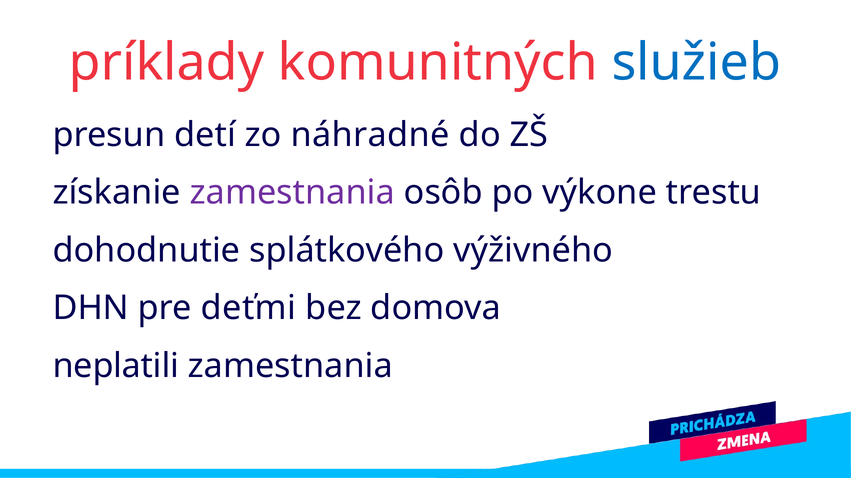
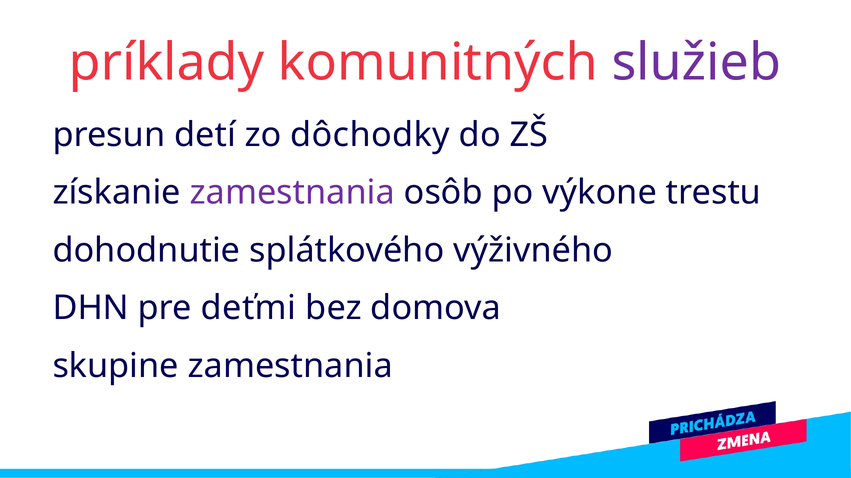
služieb colour: blue -> purple
náhradné: náhradné -> dôchodky
neplatili: neplatili -> skupine
